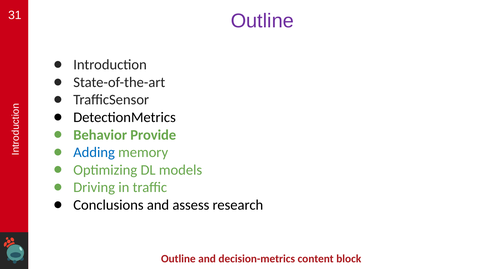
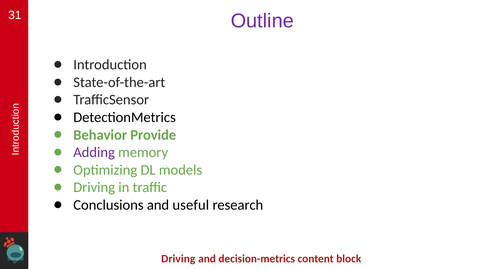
Adding colour: blue -> purple
assess: assess -> useful
Outline at (178, 259): Outline -> Driving
